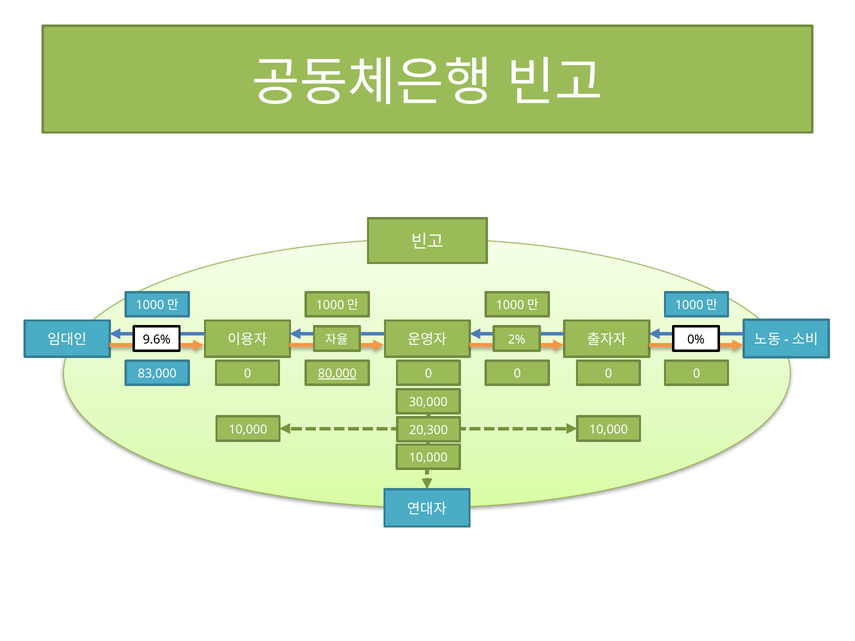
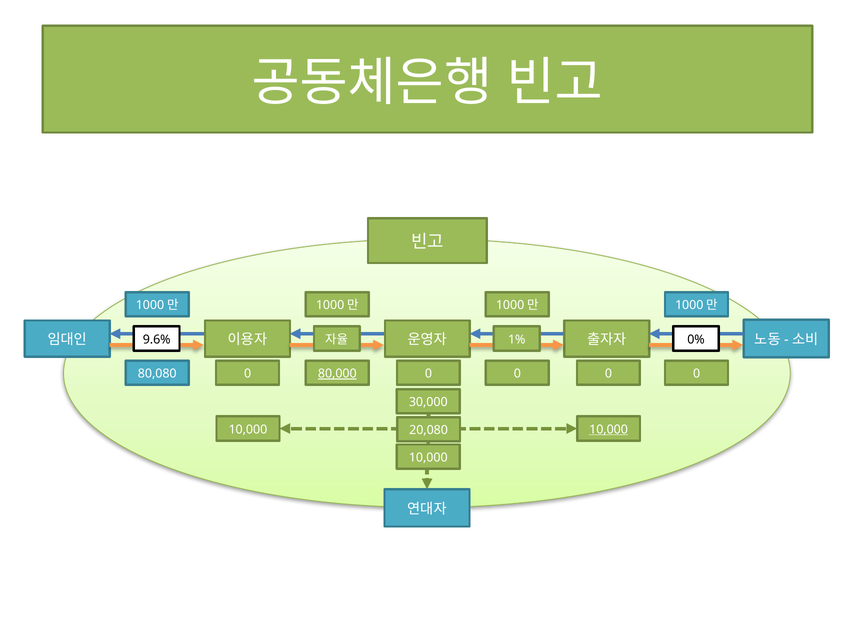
2%: 2% -> 1%
83,000: 83,000 -> 80,080
10,000 at (609, 430) underline: none -> present
20,300: 20,300 -> 20,080
